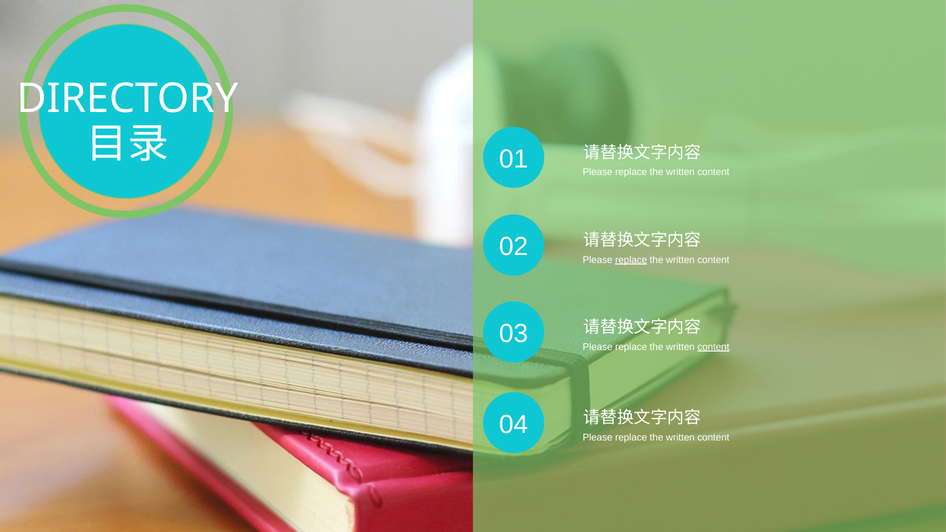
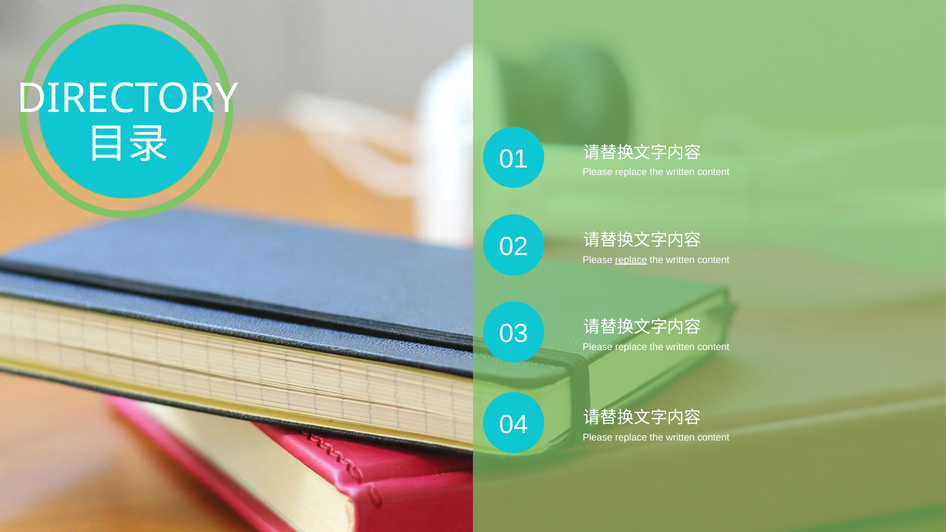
content at (713, 347) underline: present -> none
